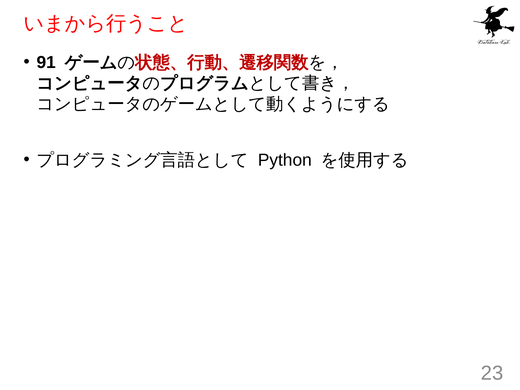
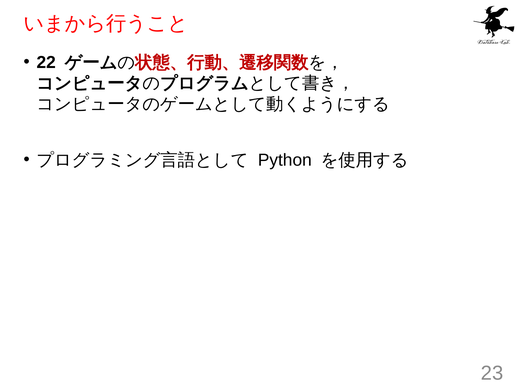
91: 91 -> 22
